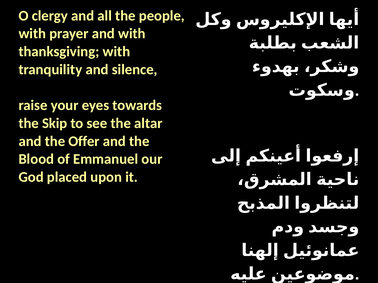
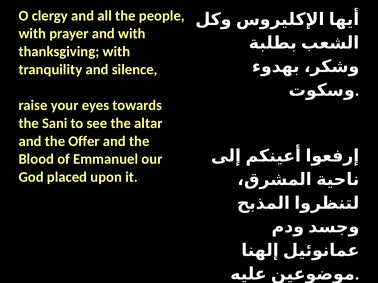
Skip: Skip -> Sani
